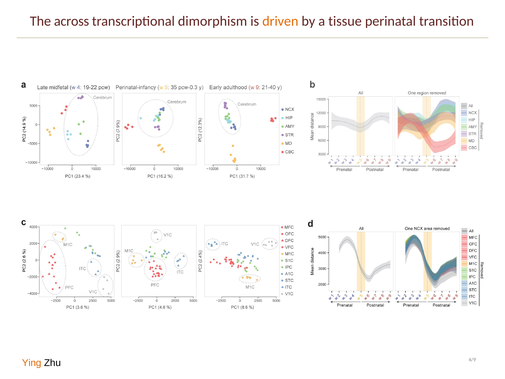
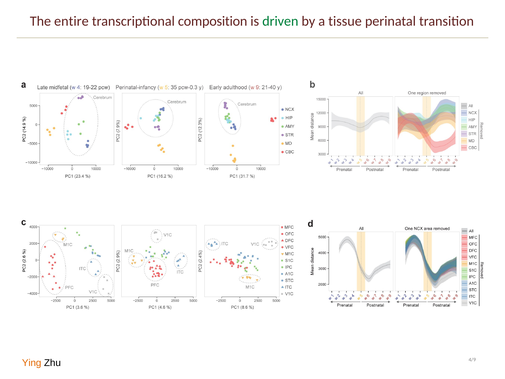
across: across -> entire
dimorphism: dimorphism -> composition
driven colour: orange -> green
